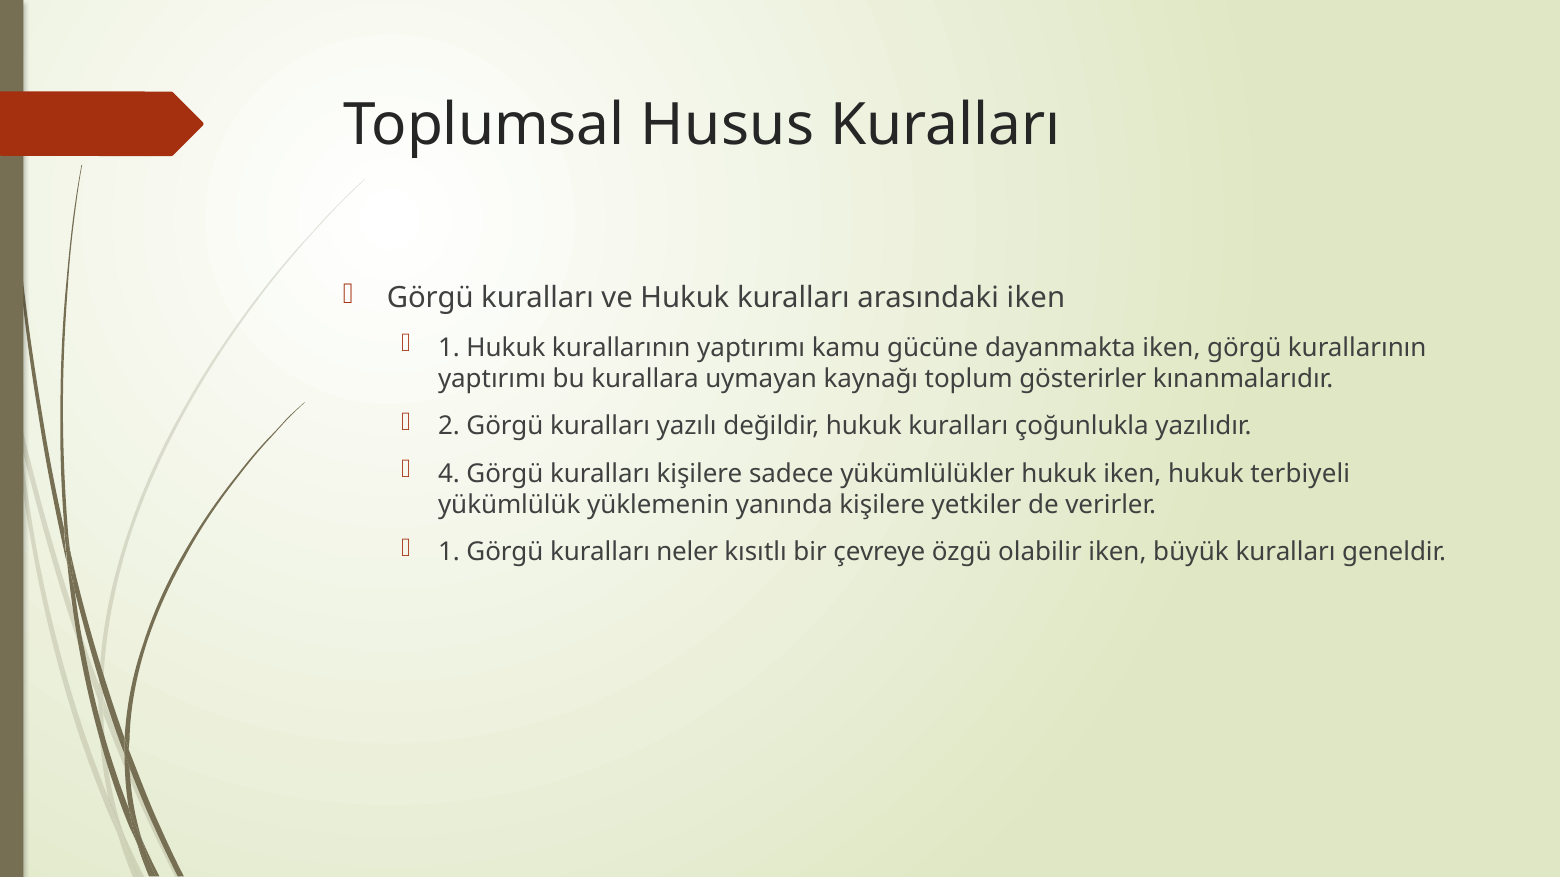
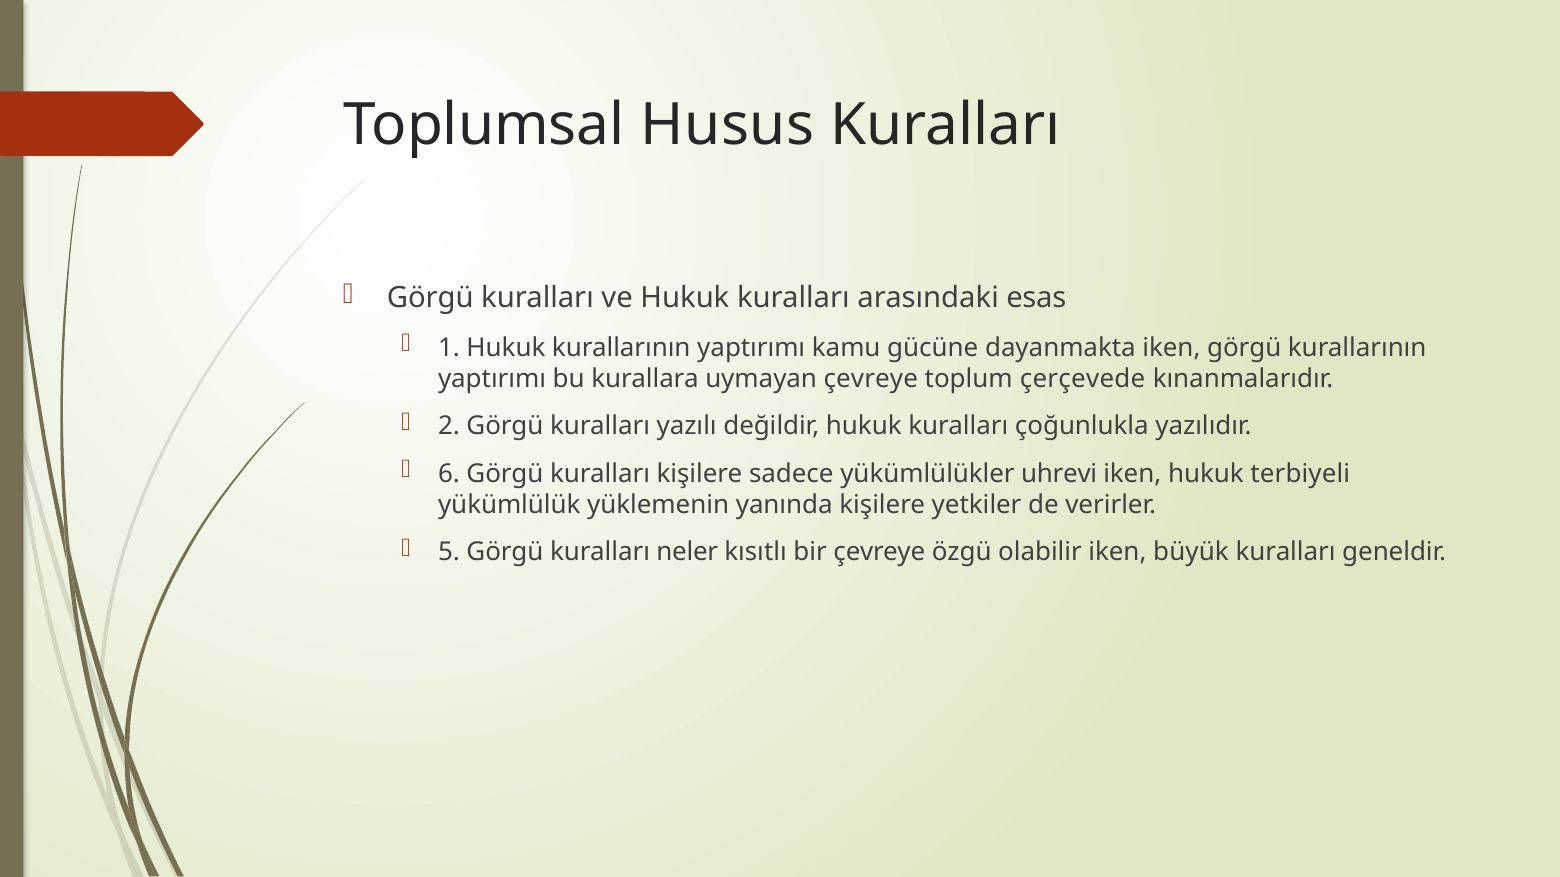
arasındaki iken: iken -> esas
uymayan kaynağı: kaynağı -> çevreye
gösterirler: gösterirler -> çerçevede
4: 4 -> 6
yükümlülükler hukuk: hukuk -> uhrevi
1 at (449, 552): 1 -> 5
